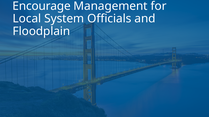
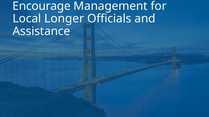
System: System -> Longer
Floodplain: Floodplain -> Assistance
